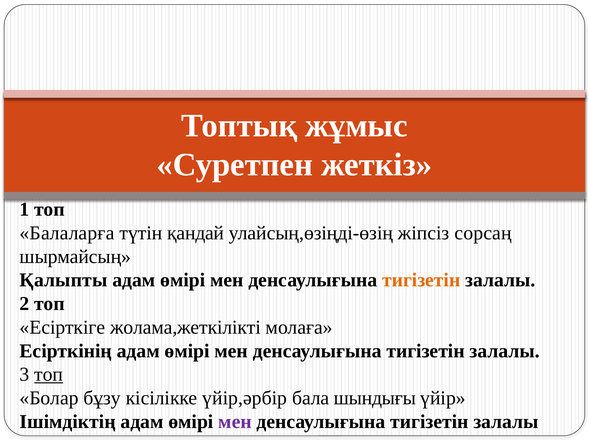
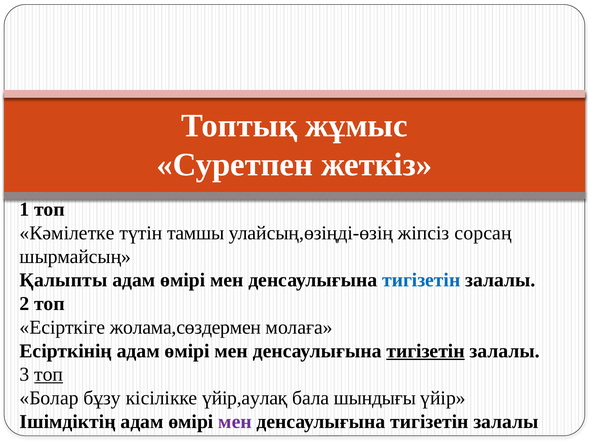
Балаларға: Балаларға -> Кәмілетке
қандай: қандай -> тамшы
тигізетін at (421, 280) colour: orange -> blue
жолама,жеткілікті: жолама,жеткілікті -> жолама,сөздермен
тигізетін at (426, 351) underline: none -> present
үйір,әрбір: үйір,әрбір -> үйір,аулақ
